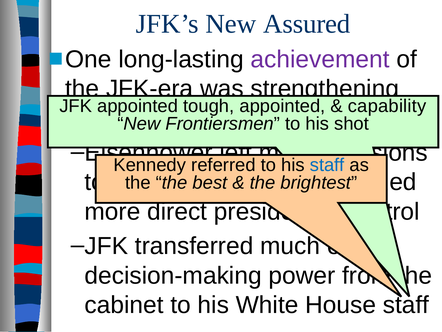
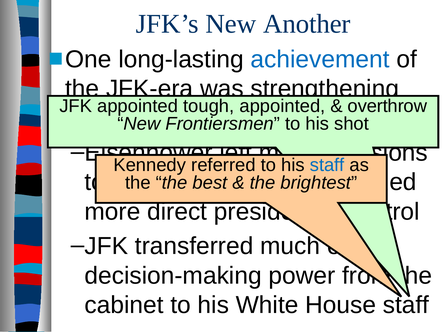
Assured: Assured -> Another
achievement colour: purple -> blue
capability: capability -> overthrow
